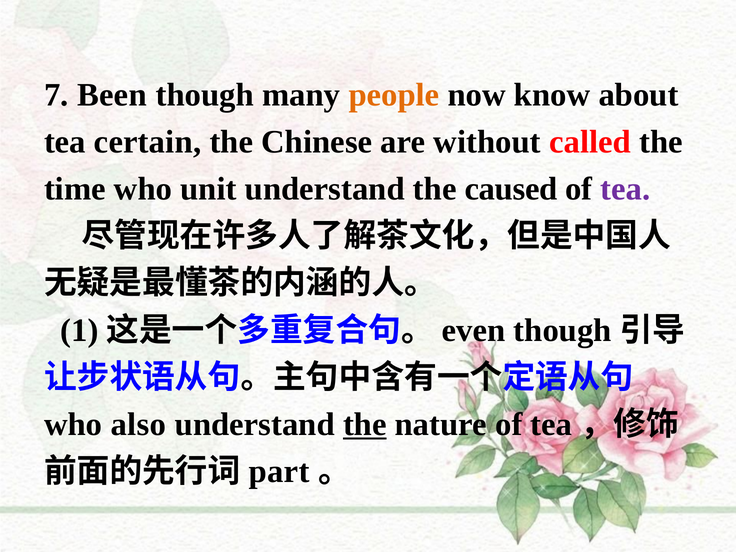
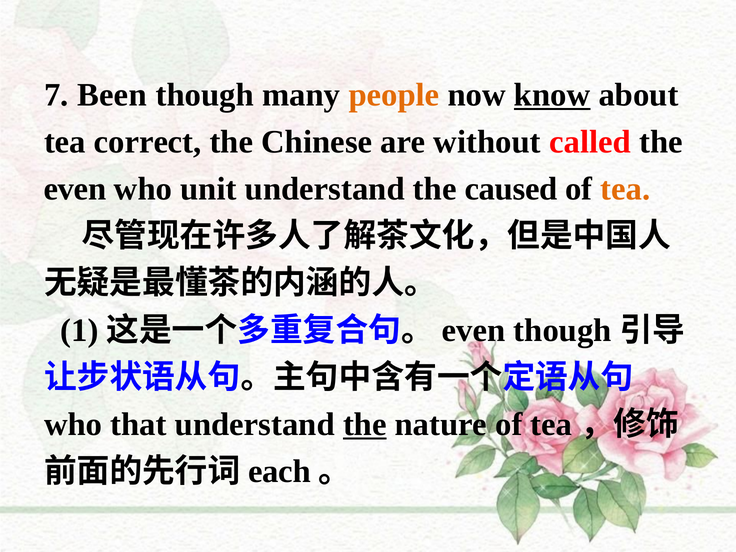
know underline: none -> present
certain: certain -> correct
time at (75, 189): time -> even
tea at (625, 189) colour: purple -> orange
also: also -> that
part: part -> each
